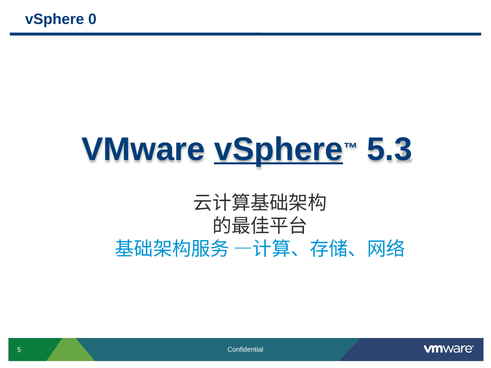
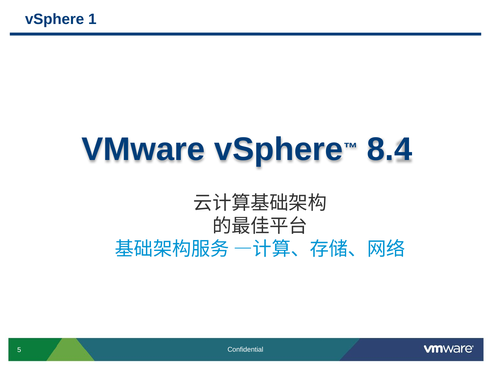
0: 0 -> 1
vSphere at (279, 149) underline: present -> none
5.3: 5.3 -> 8.4
